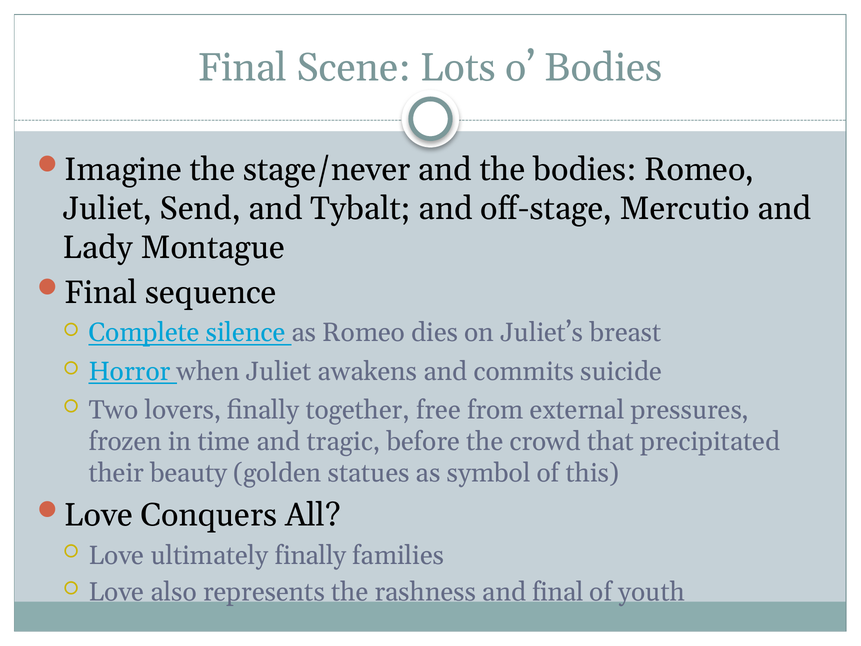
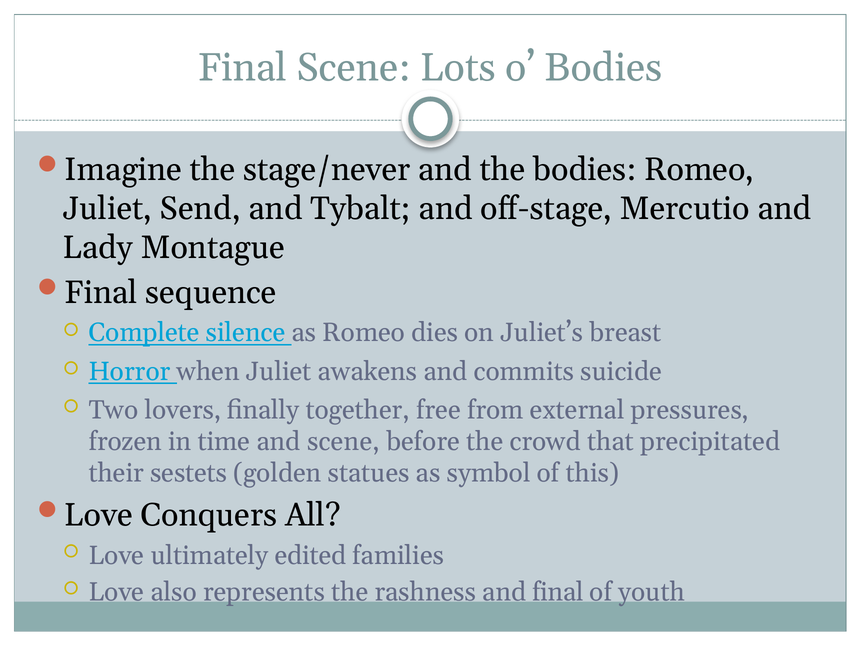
and tragic: tragic -> scene
beauty: beauty -> sestets
ultimately finally: finally -> edited
